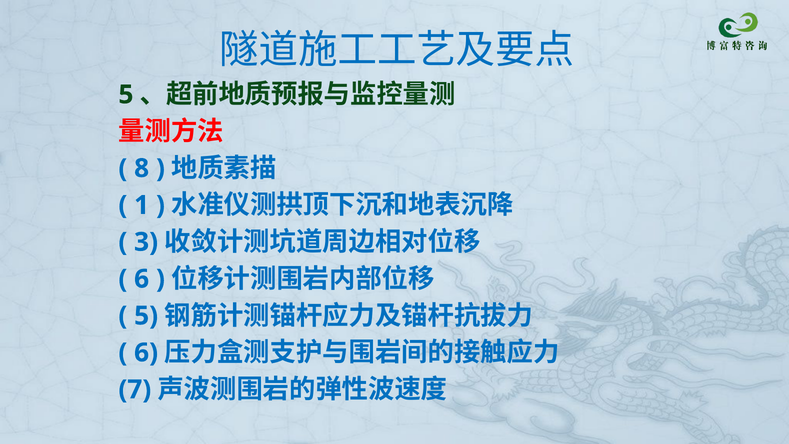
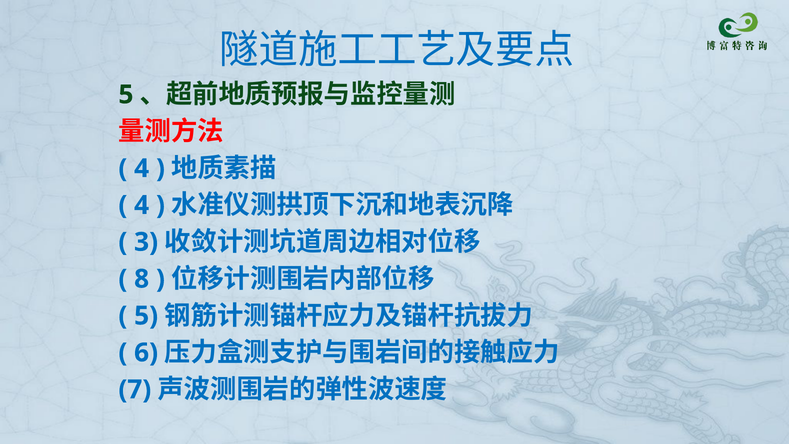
8 at (142, 168): 8 -> 4
1 at (142, 205): 1 -> 4
6 at (142, 279): 6 -> 8
